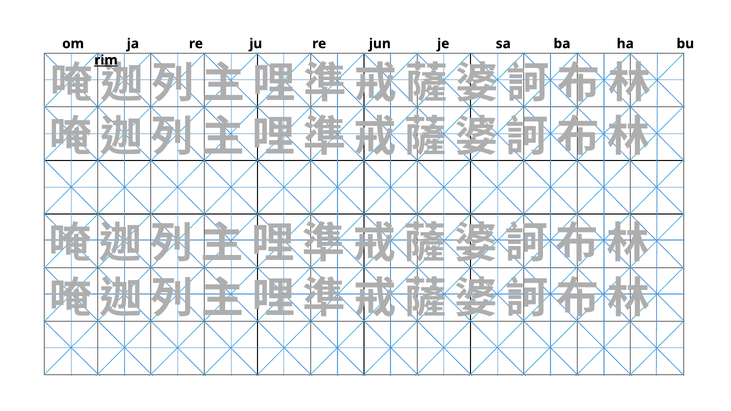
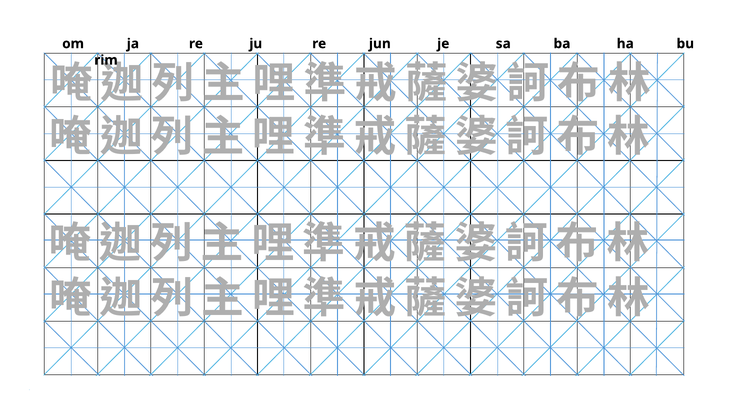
rim underline: present -> none
